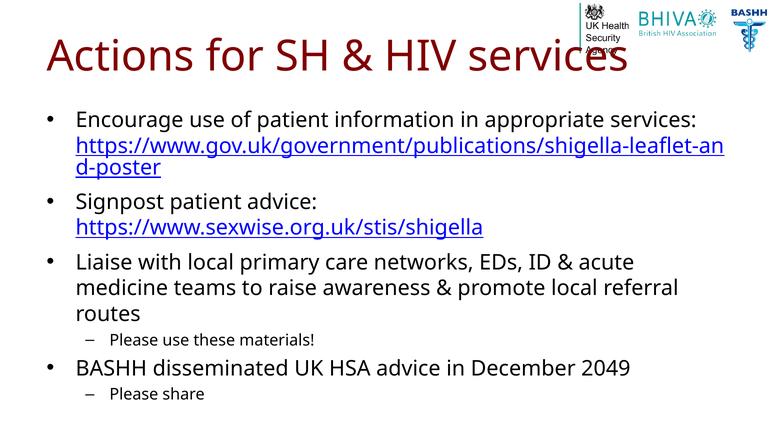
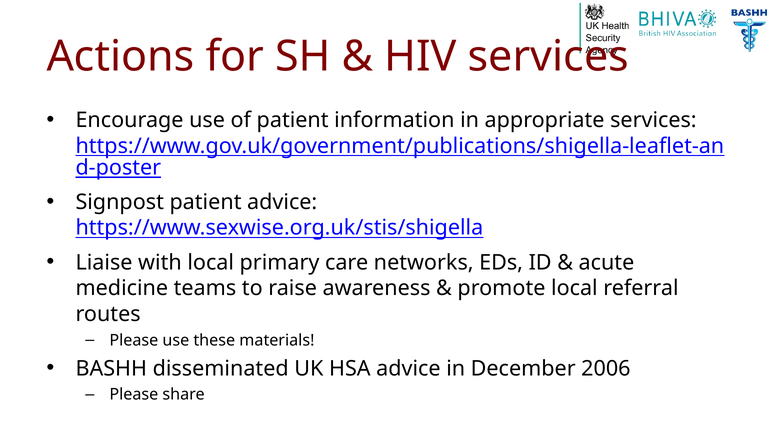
2049: 2049 -> 2006
